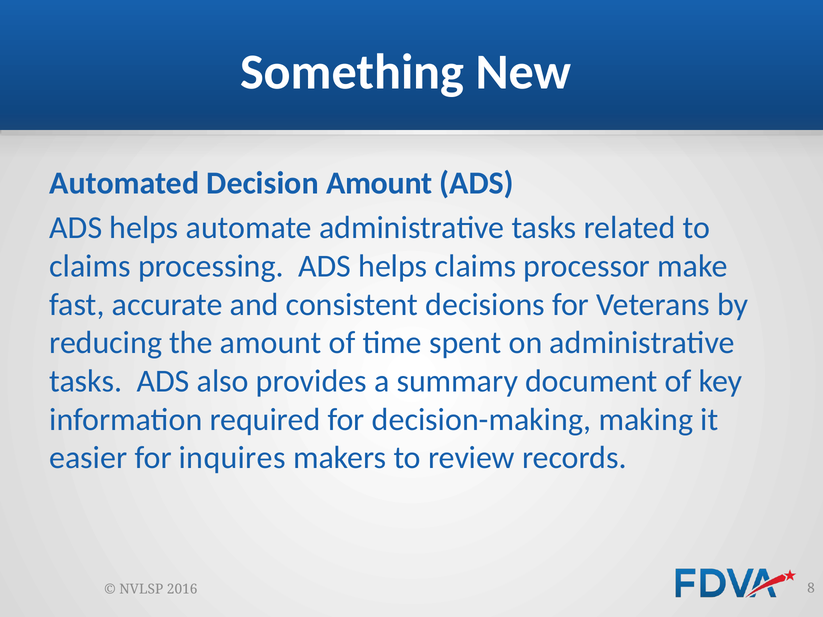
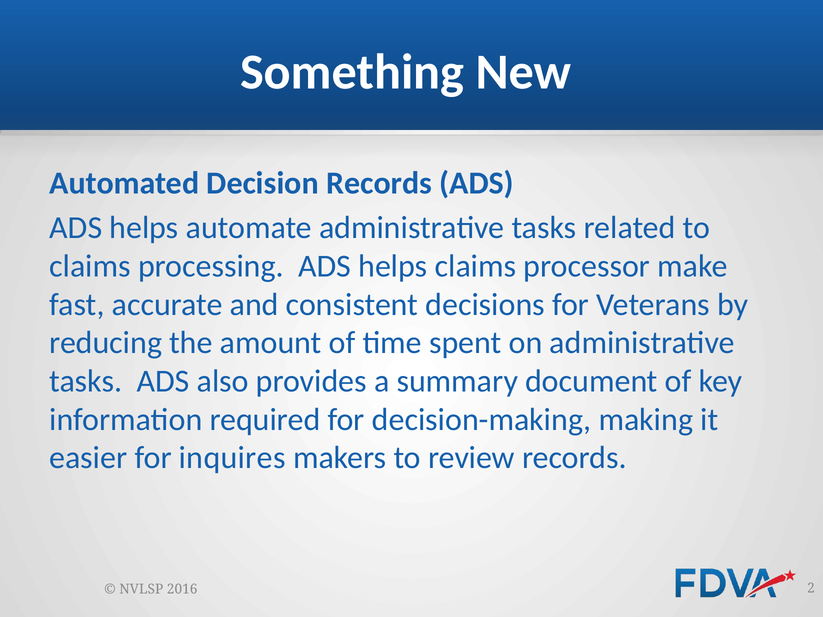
Decision Amount: Amount -> Records
8: 8 -> 2
